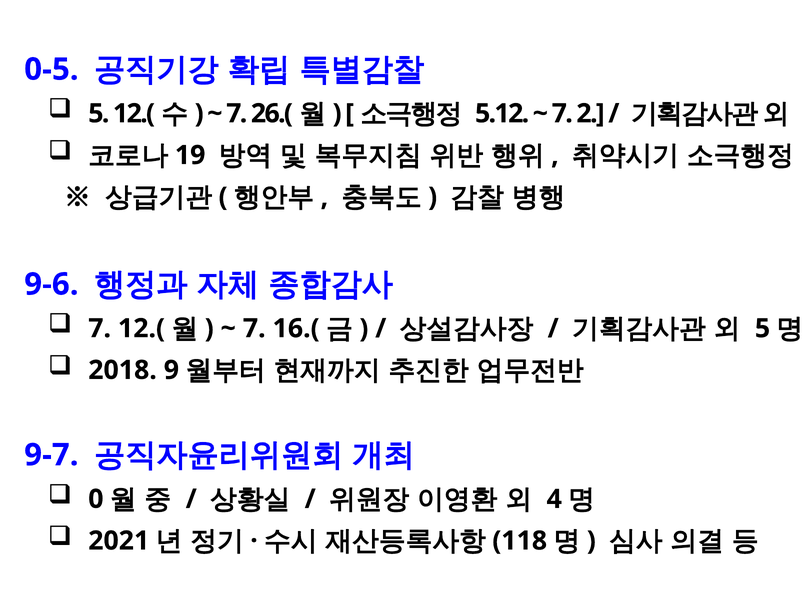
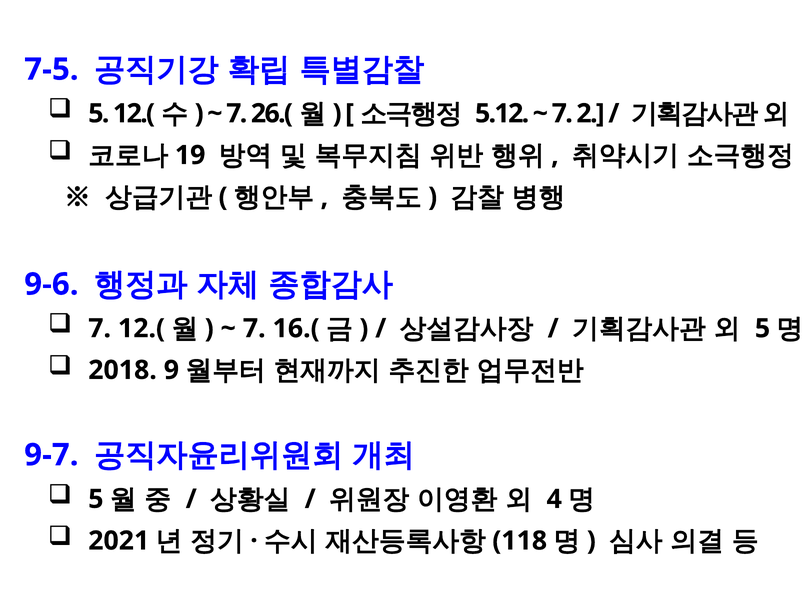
0-5: 0-5 -> 7-5
0 at (96, 499): 0 -> 5
